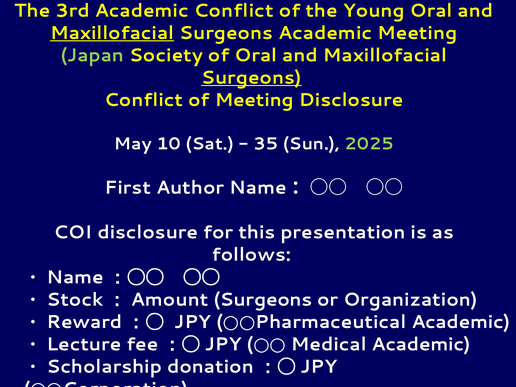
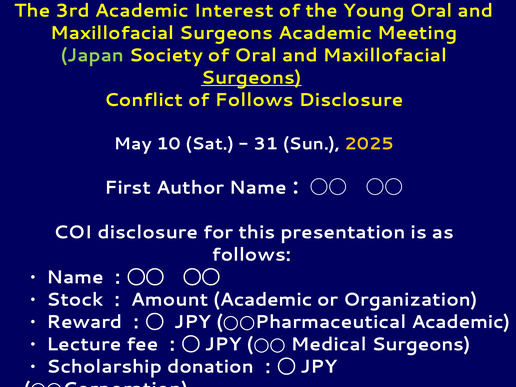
Academic Conflict: Conflict -> Interest
Maxillofacial at (112, 33) underline: present -> none
of Meeting: Meeting -> Follows
35: 35 -> 31
2025 colour: light green -> yellow
Surgeons at (263, 300): Surgeons -> Academic
Medical Academic: Academic -> Surgeons
